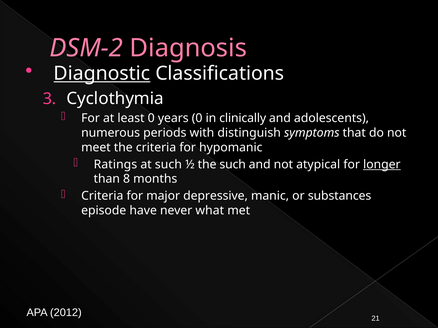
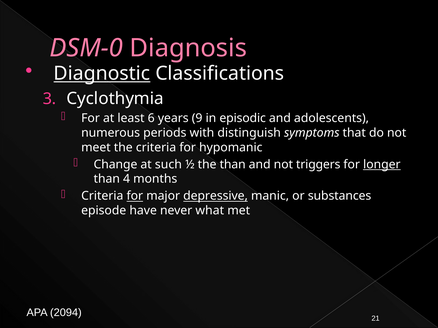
DSM-2: DSM-2 -> DSM-0
least 0: 0 -> 6
years 0: 0 -> 9
clinically: clinically -> episodic
Ratings: Ratings -> Change
the such: such -> than
atypical: atypical -> triggers
8: 8 -> 4
for at (135, 196) underline: none -> present
depressive underline: none -> present
2012: 2012 -> 2094
